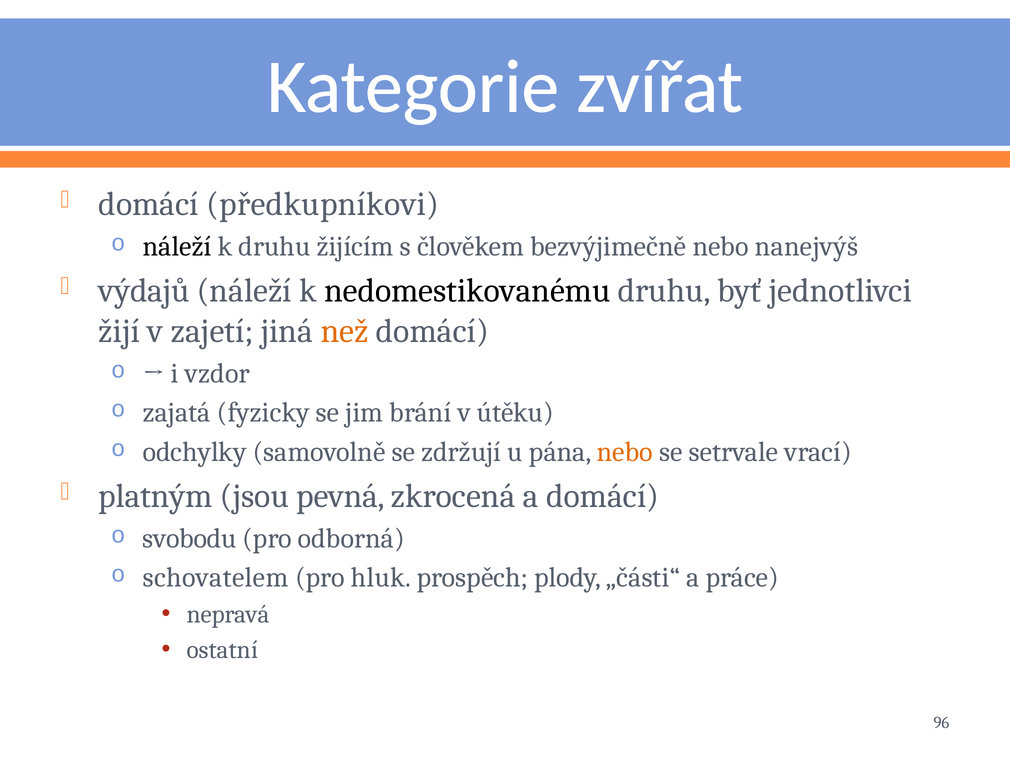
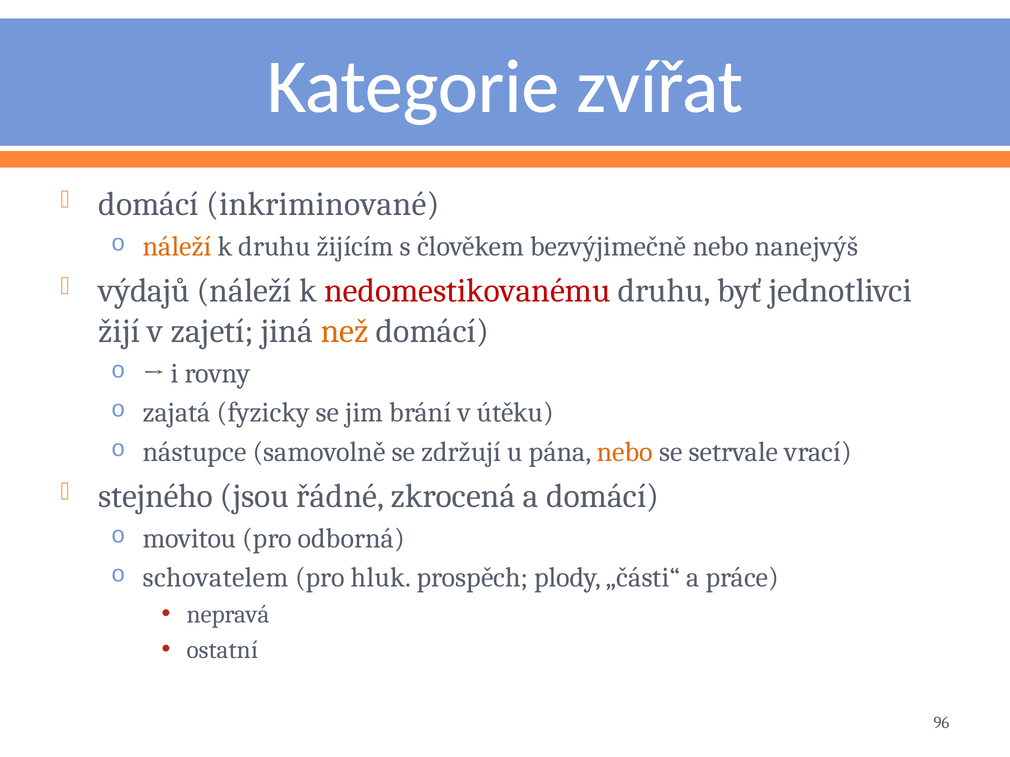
předkupníkovi: předkupníkovi -> inkriminované
náleží at (177, 247) colour: black -> orange
nedomestikovanému colour: black -> red
vzdor: vzdor -> rovny
odchylky: odchylky -> nástupce
platným: platným -> stejného
pevná: pevná -> řádné
svobodu: svobodu -> movitou
